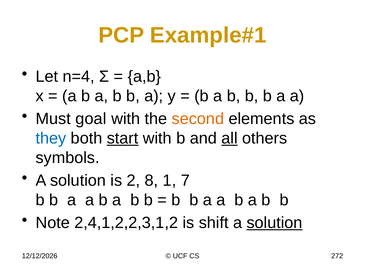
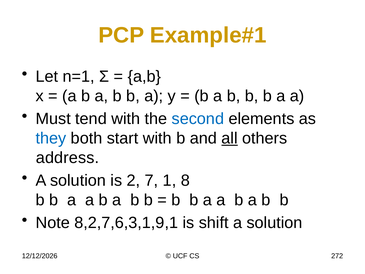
n=4: n=4 -> n=1
goal: goal -> tend
second colour: orange -> blue
start underline: present -> none
symbols: symbols -> address
8: 8 -> 7
7: 7 -> 8
2,4,1,2,2,3,1,2: 2,4,1,2,2,3,1,2 -> 8,2,7,6,3,1,9,1
solution at (275, 223) underline: present -> none
